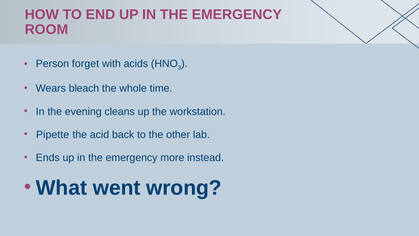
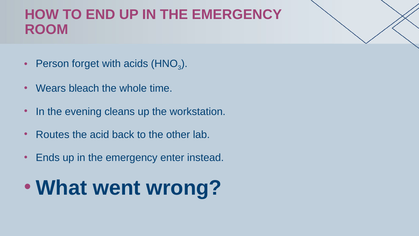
Pipette: Pipette -> Routes
more: more -> enter
